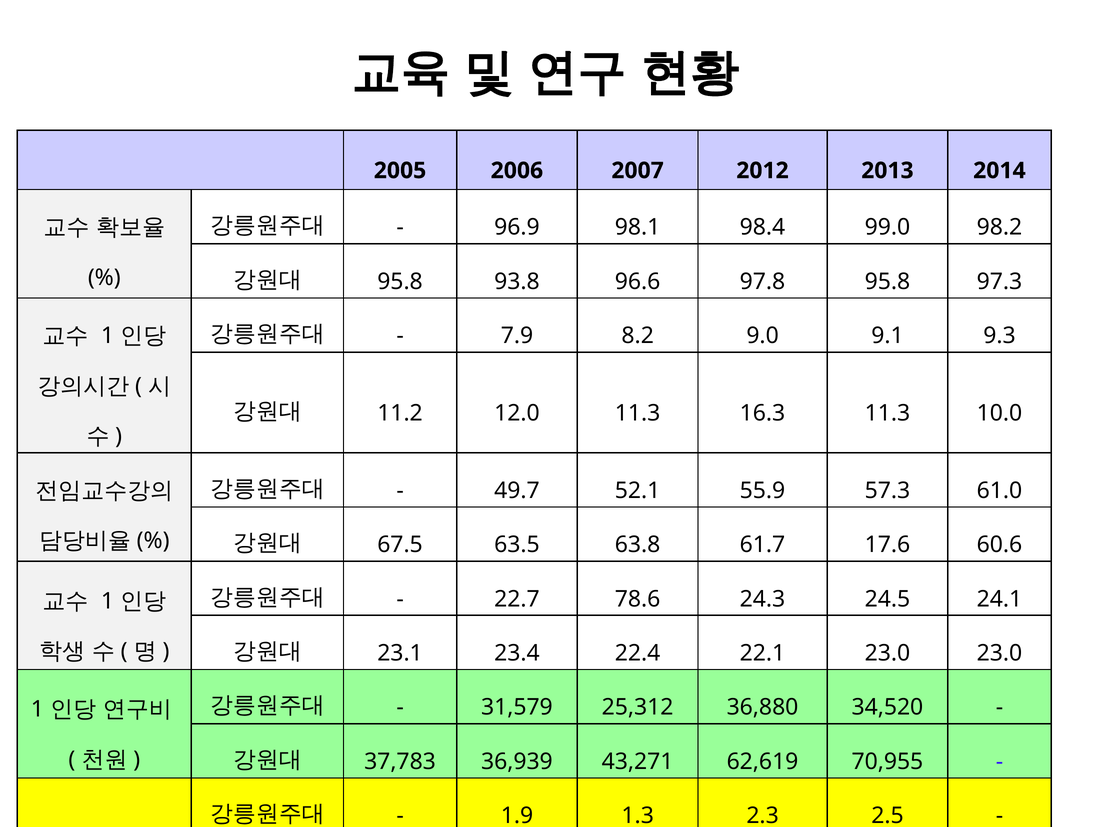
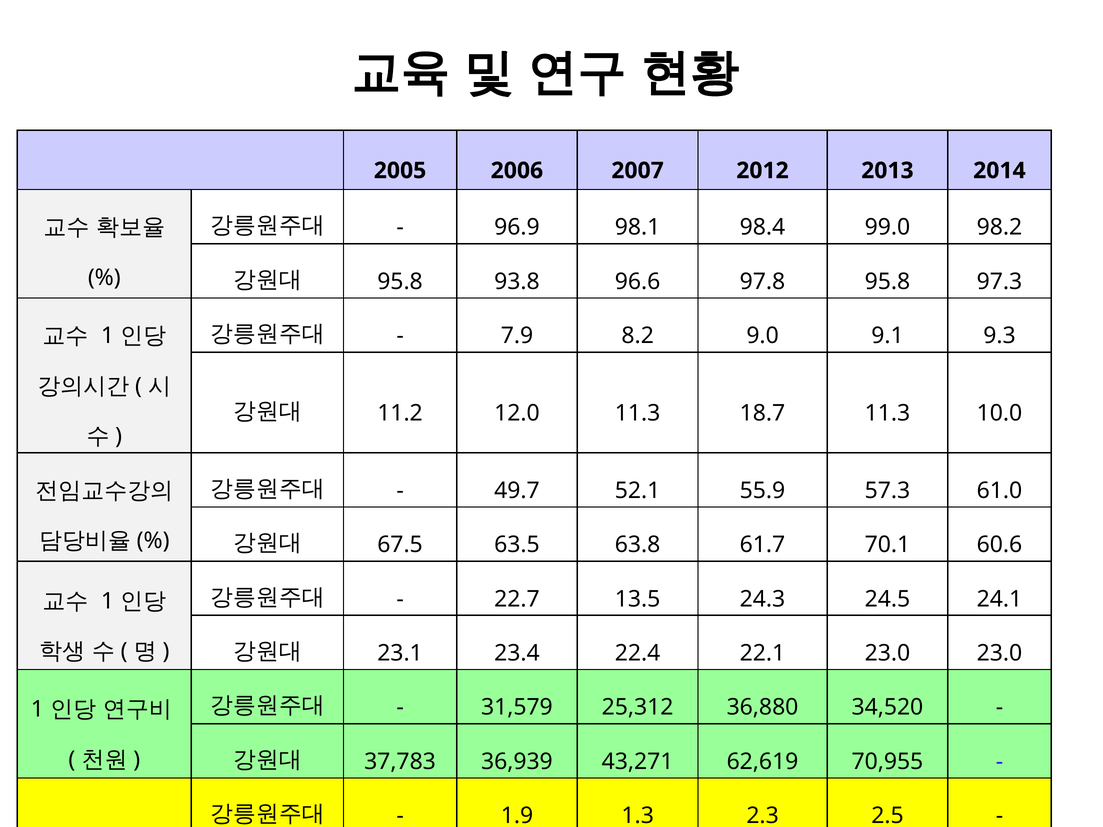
16.3: 16.3 -> 18.7
17.6: 17.6 -> 70.1
78.6: 78.6 -> 13.5
